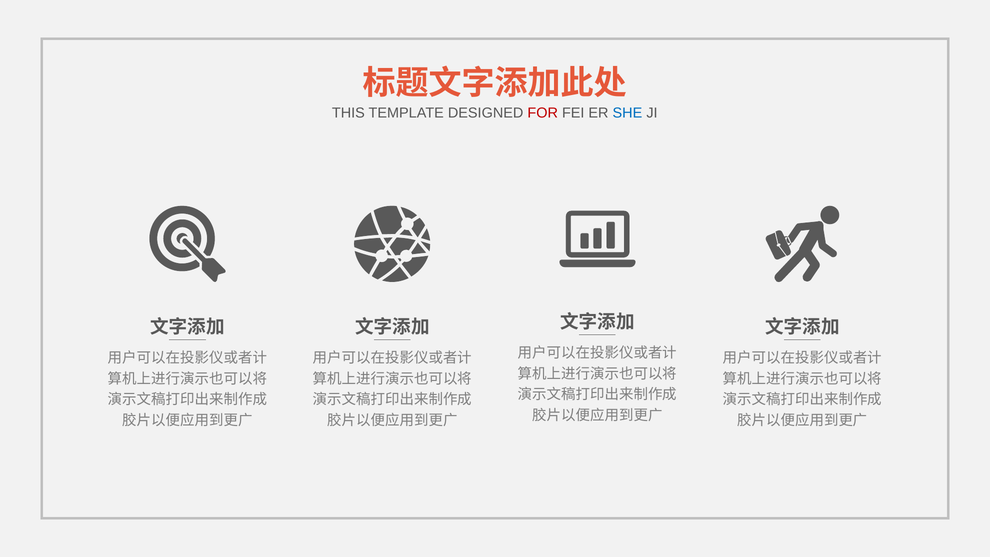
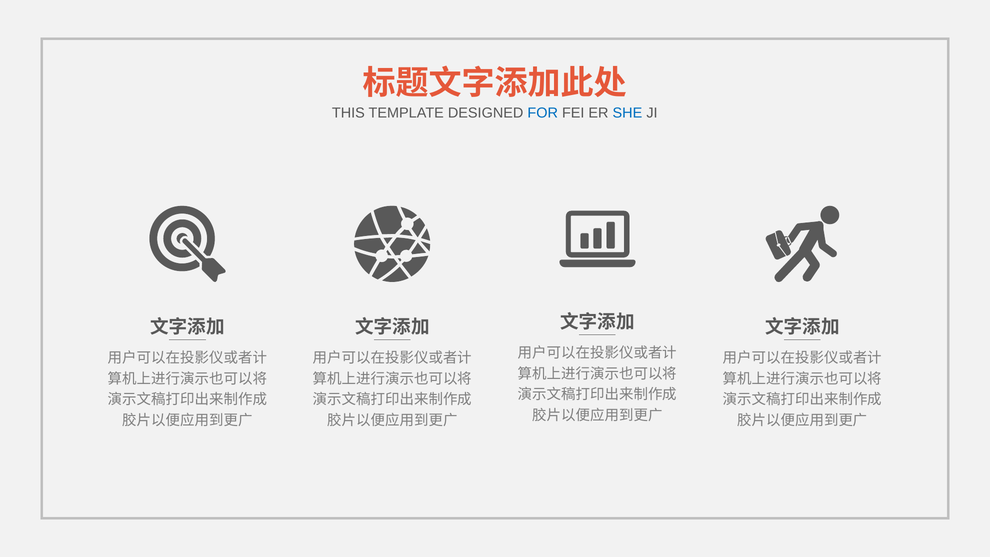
FOR colour: red -> blue
